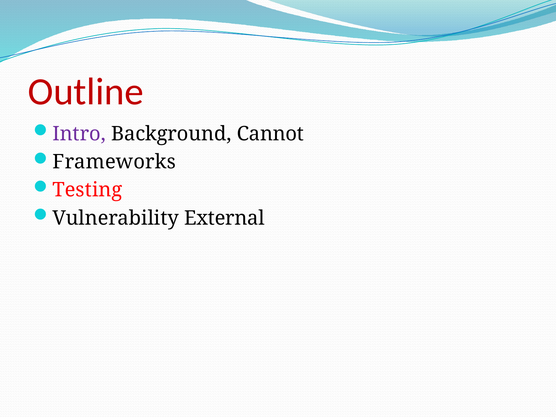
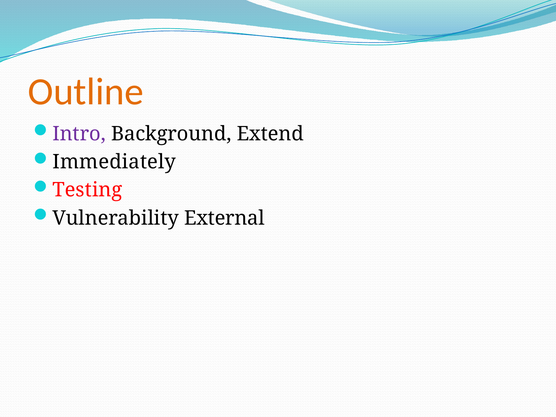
Outline colour: red -> orange
Cannot: Cannot -> Extend
Frameworks: Frameworks -> Immediately
